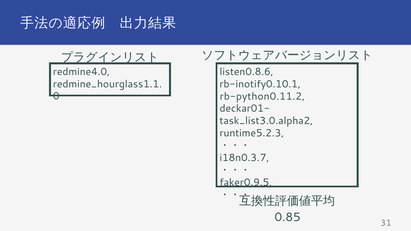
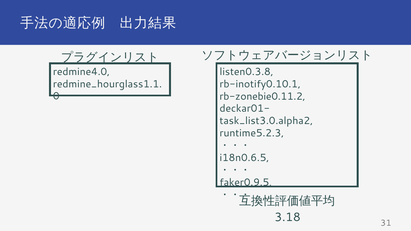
listen0.8.6: listen0.8.6 -> listen0.3.8
rb-python0.11.2: rb-python0.11.2 -> rb-zonebie0.11.2
i18n0.3.7: i18n0.3.7 -> i18n0.6.5
0.85: 0.85 -> 3.18
